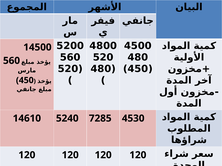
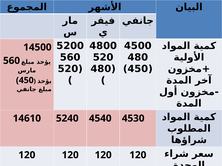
7285: 7285 -> 4540
